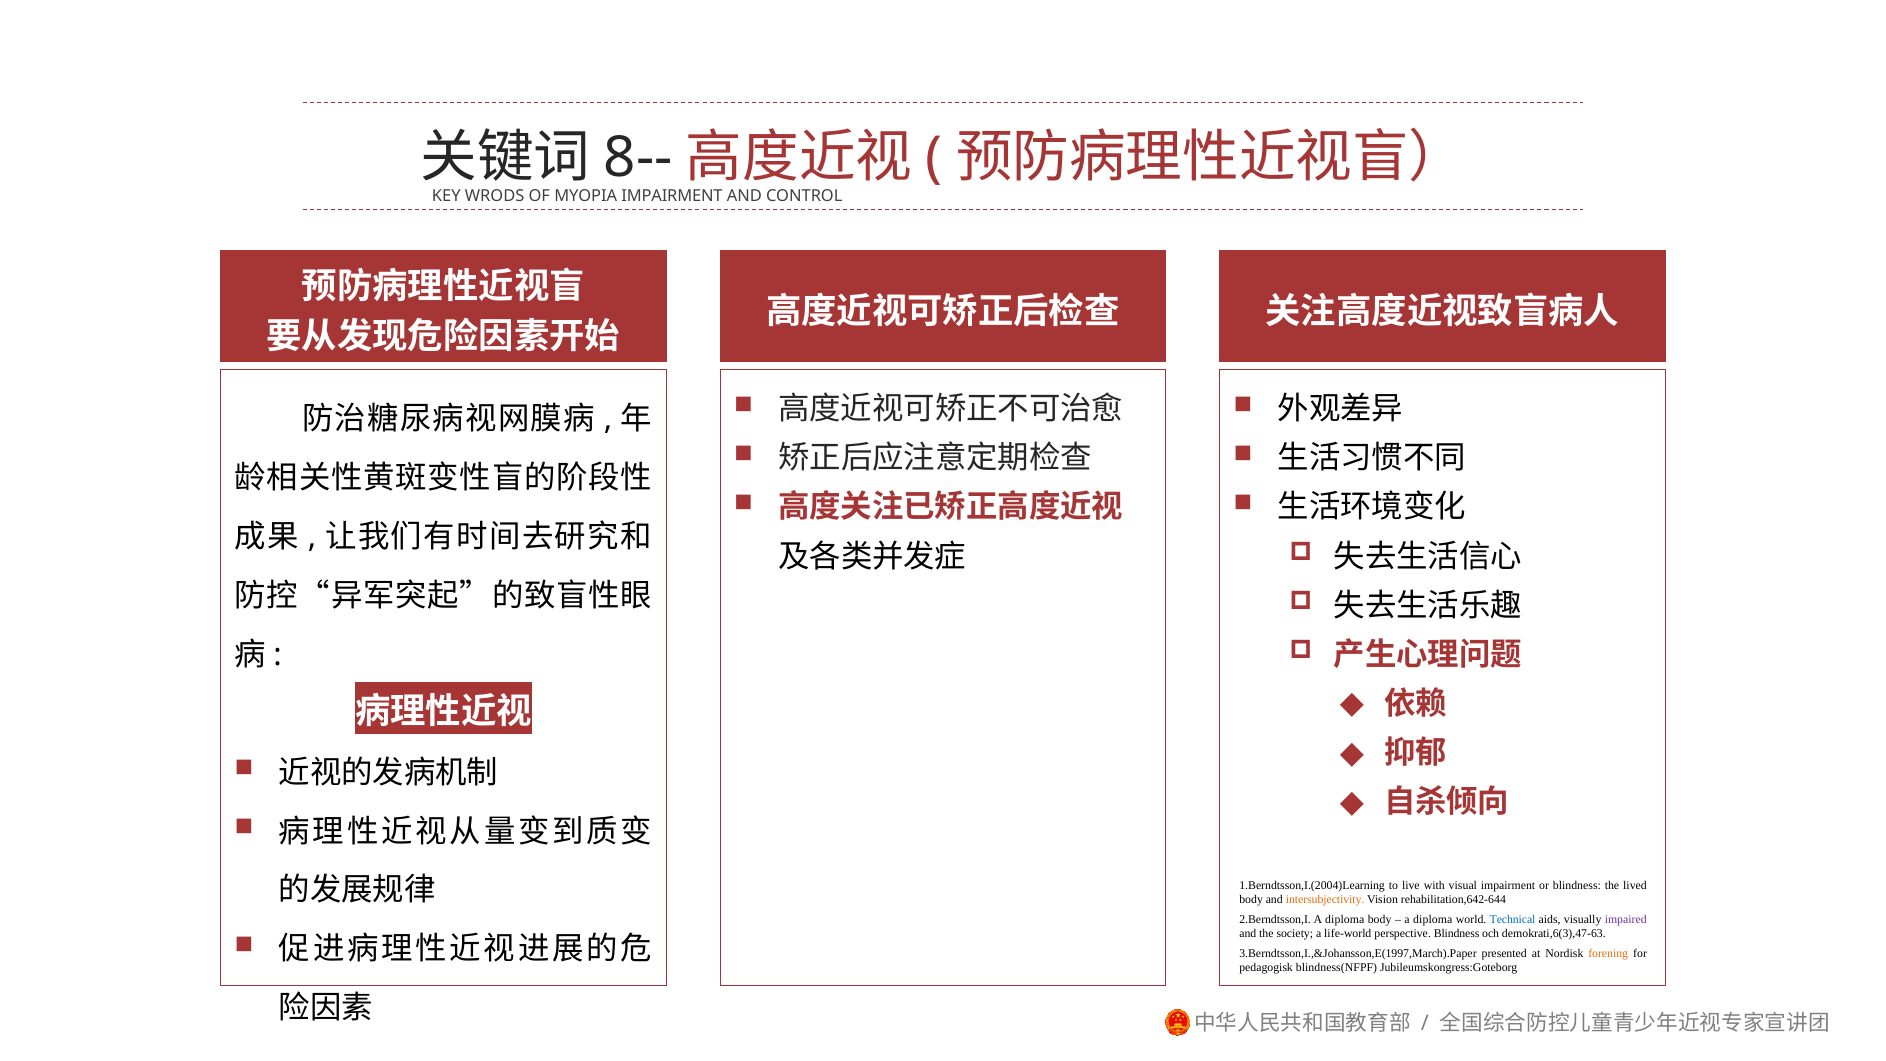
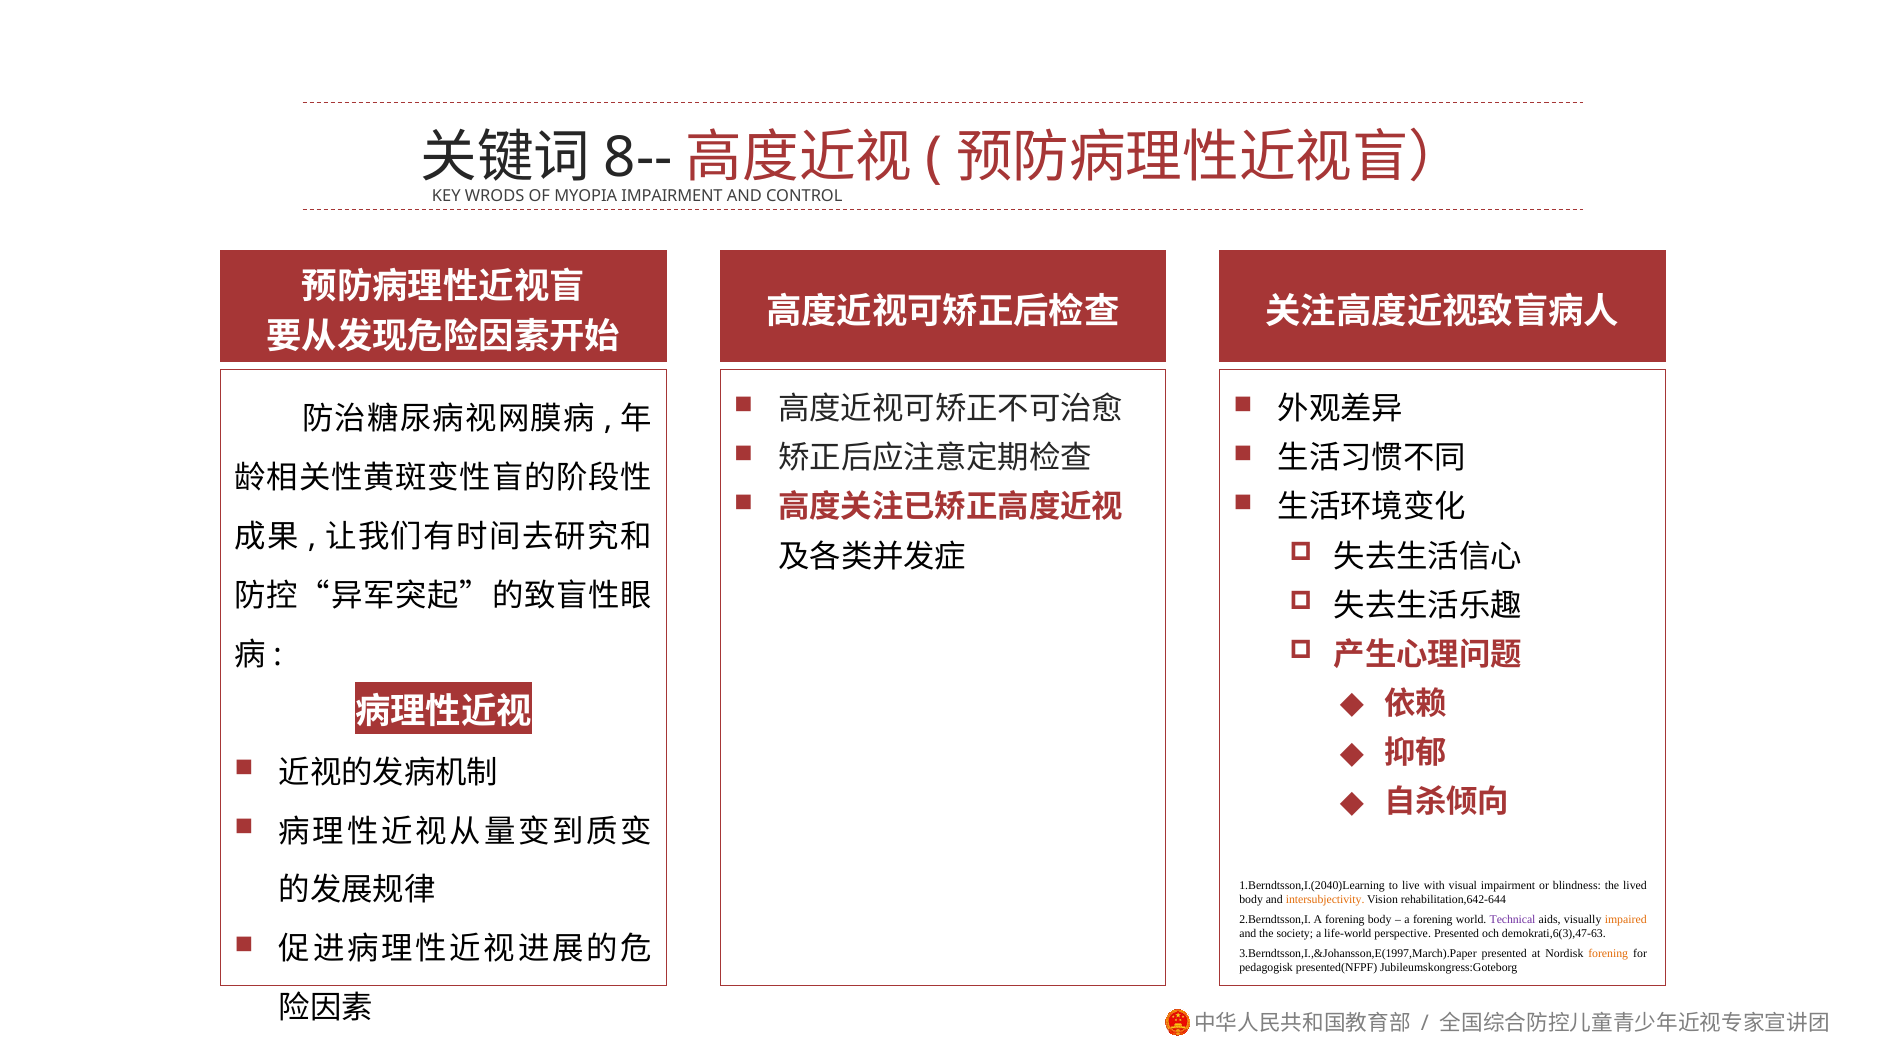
1.Berndtsson,I.(2004)Learning: 1.Berndtsson,I.(2004)Learning -> 1.Berndtsson,I.(2040)Learning
2.Berndtsson,I A diploma: diploma -> forening
diploma at (1433, 920): diploma -> forening
Technical colour: blue -> purple
impaired colour: purple -> orange
perspective Blindness: Blindness -> Presented
blindness(NFPF: blindness(NFPF -> presented(NFPF
